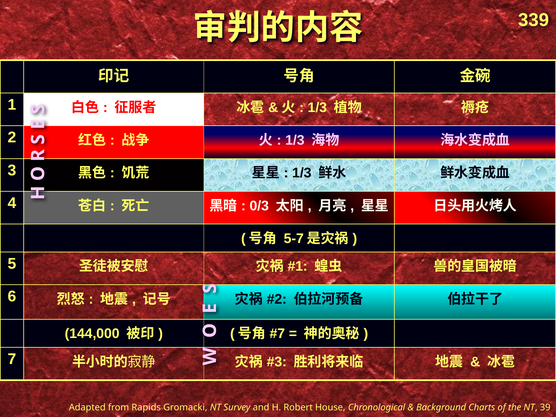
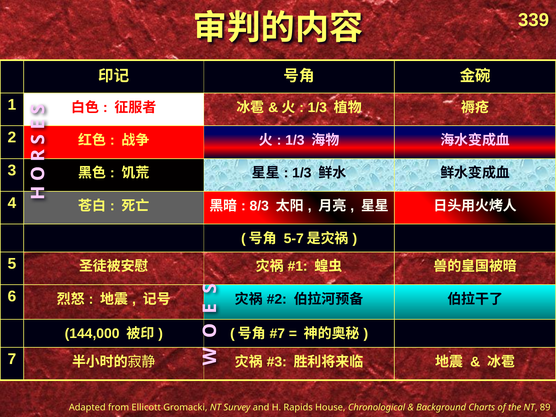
0/3: 0/3 -> 8/3
Rapids: Rapids -> Ellicott
Robert: Robert -> Rapids
39: 39 -> 89
